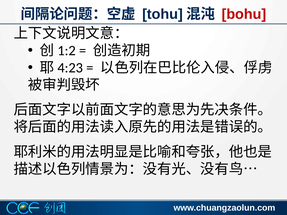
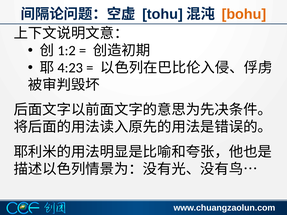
bohu colour: red -> orange
